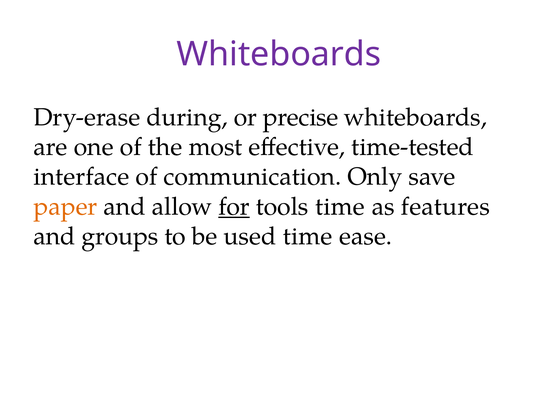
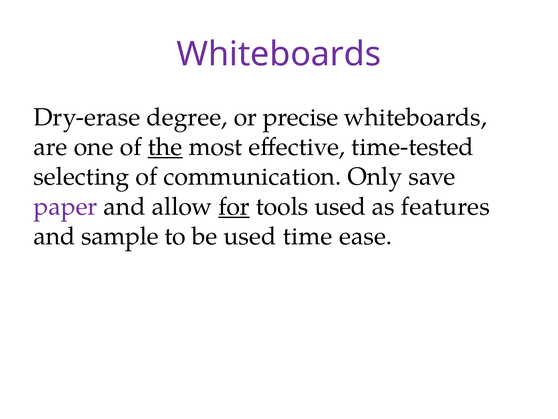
during: during -> degree
the underline: none -> present
interface: interface -> selecting
paper colour: orange -> purple
tools time: time -> used
groups: groups -> sample
